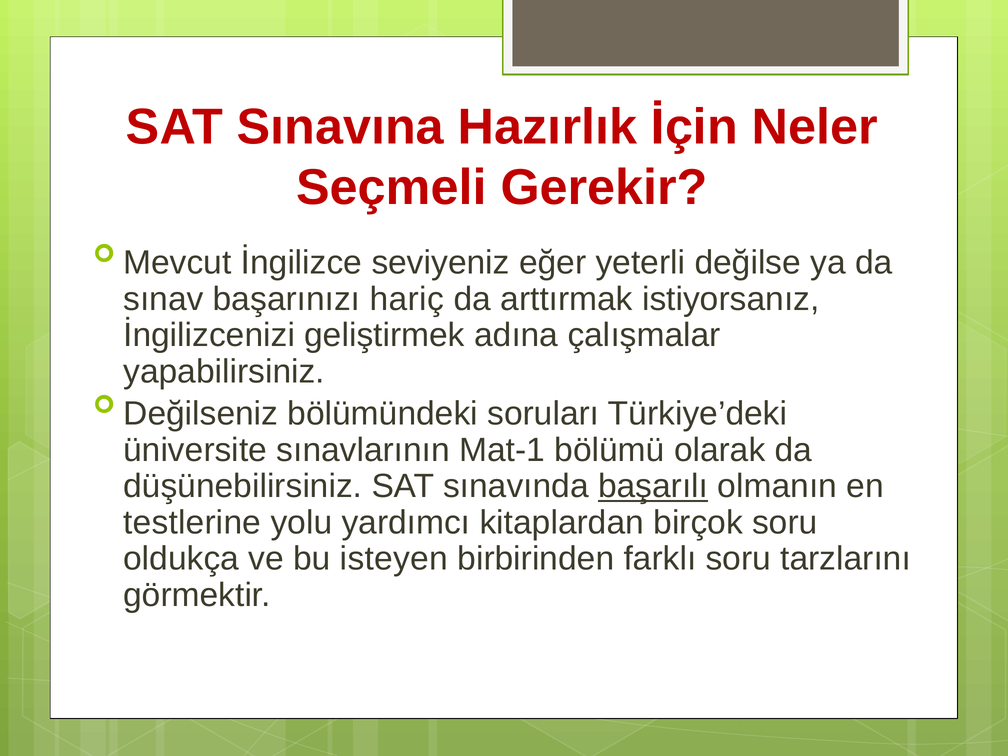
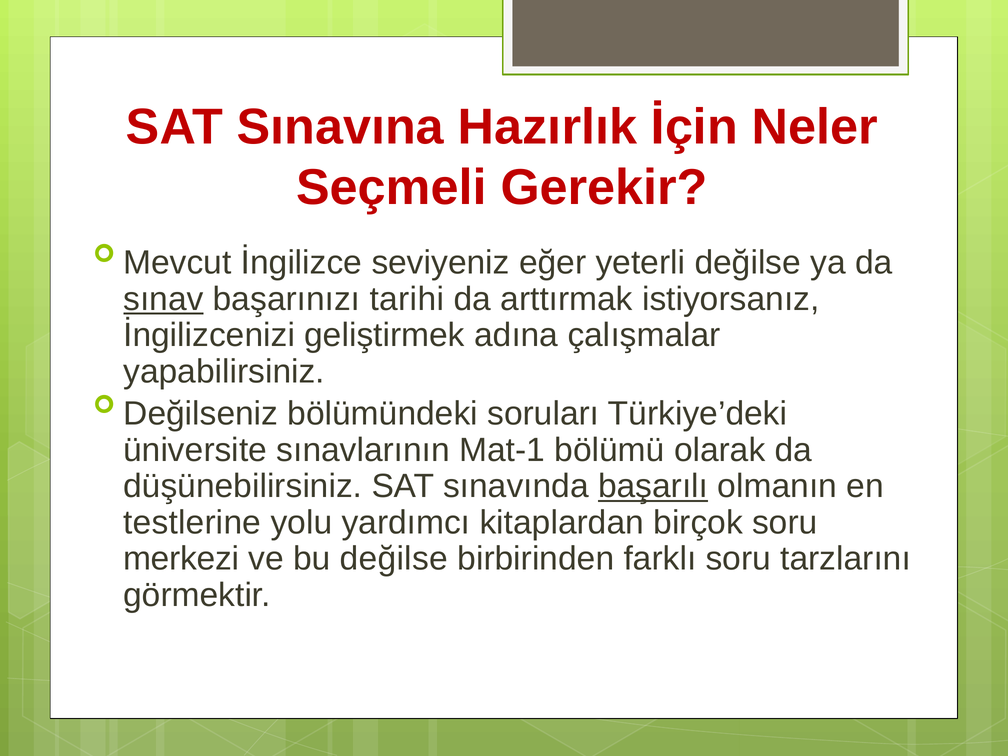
sınav underline: none -> present
hariç: hariç -> tarihi
oldukça: oldukça -> merkezi
bu isteyen: isteyen -> değilse
